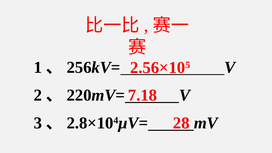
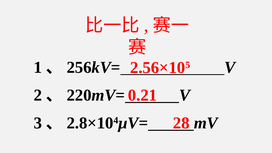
7.18: 7.18 -> 0.21
